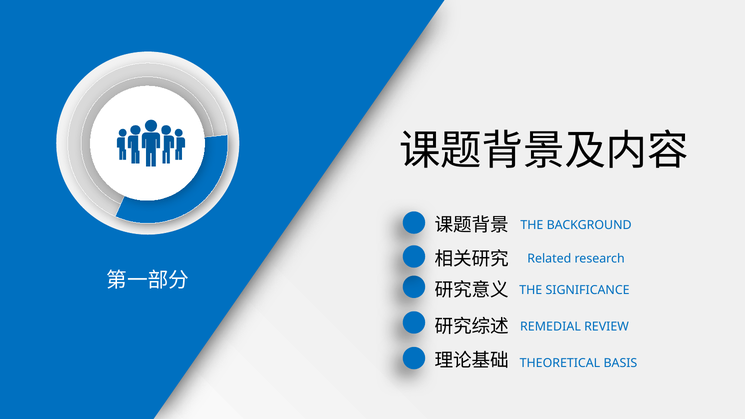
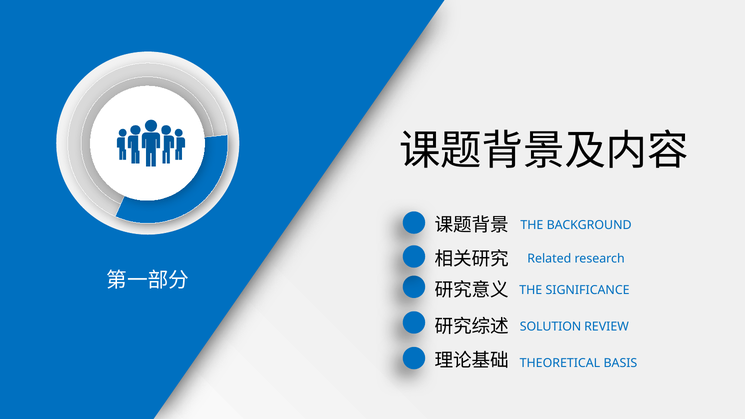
REMEDIAL: REMEDIAL -> SOLUTION
